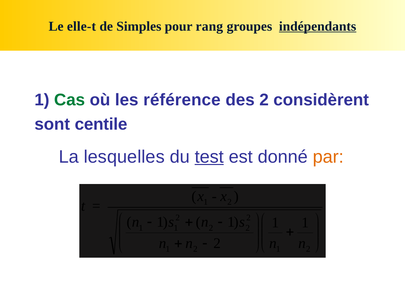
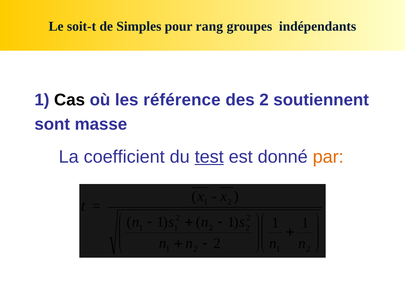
elle-t: elle-t -> soit-t
indépendants underline: present -> none
Cas colour: green -> black
considèrent: considèrent -> soutiennent
centile: centile -> masse
lesquelles: lesquelles -> coefficient
